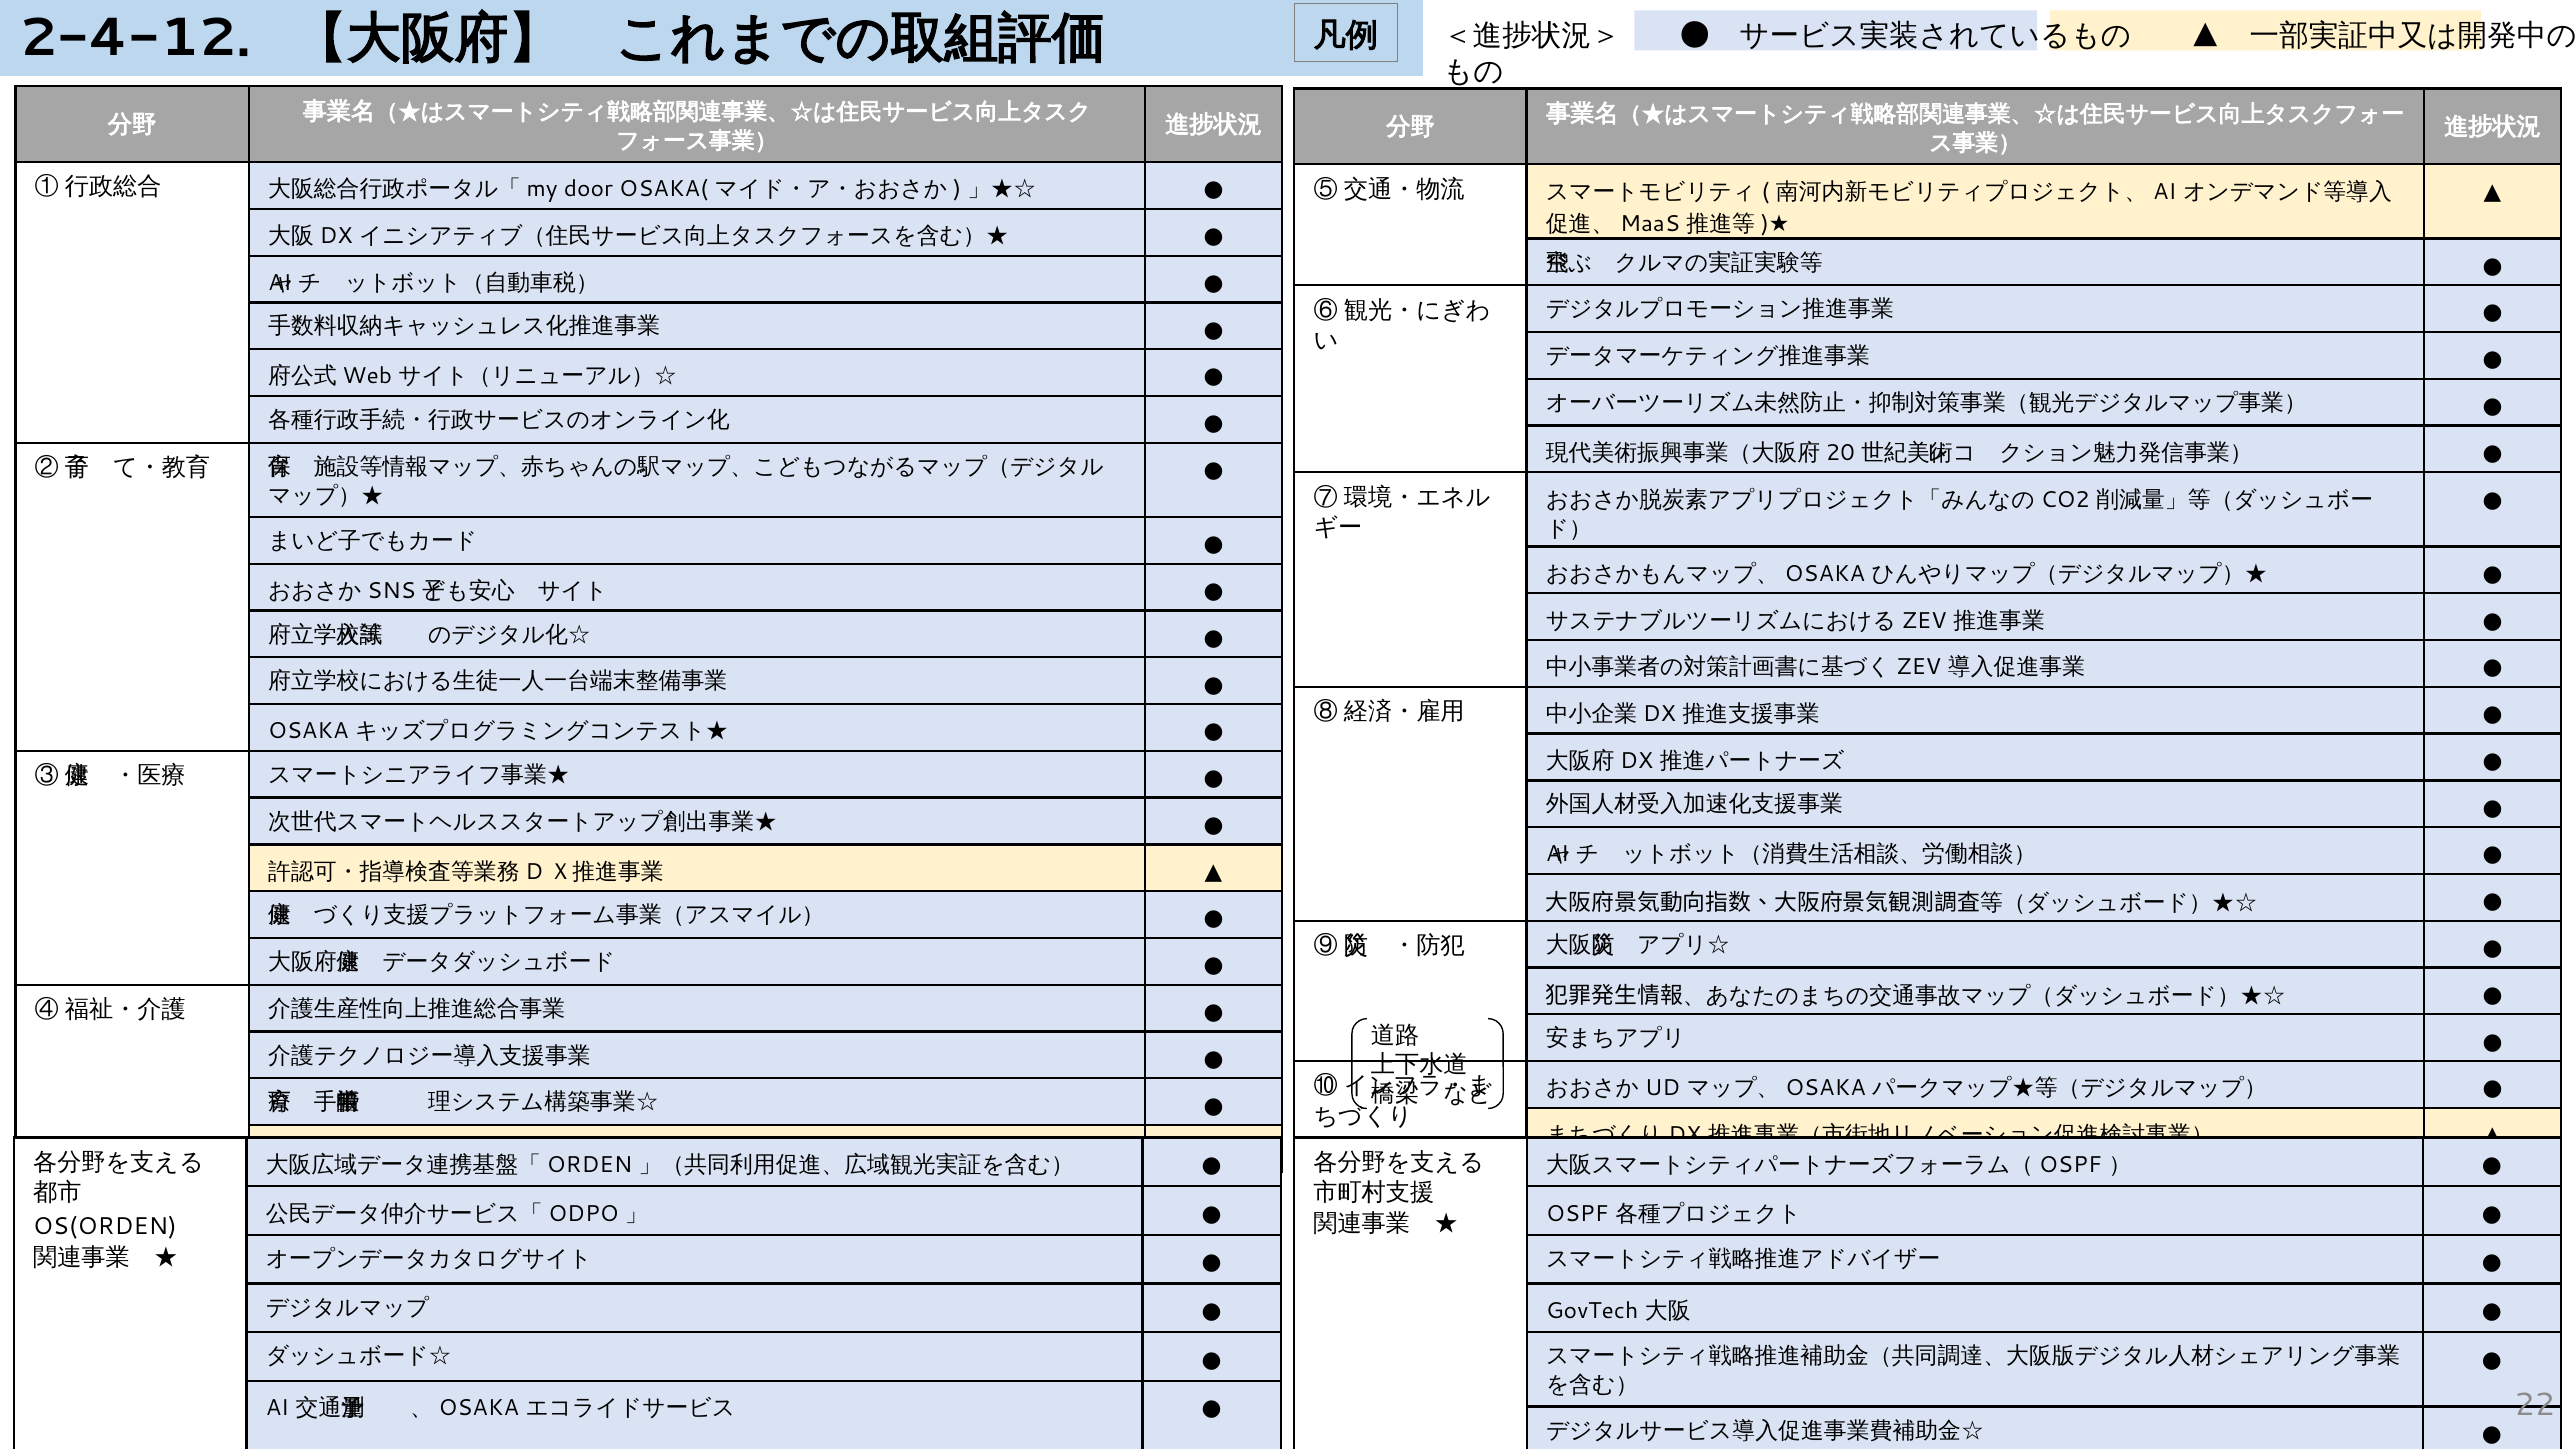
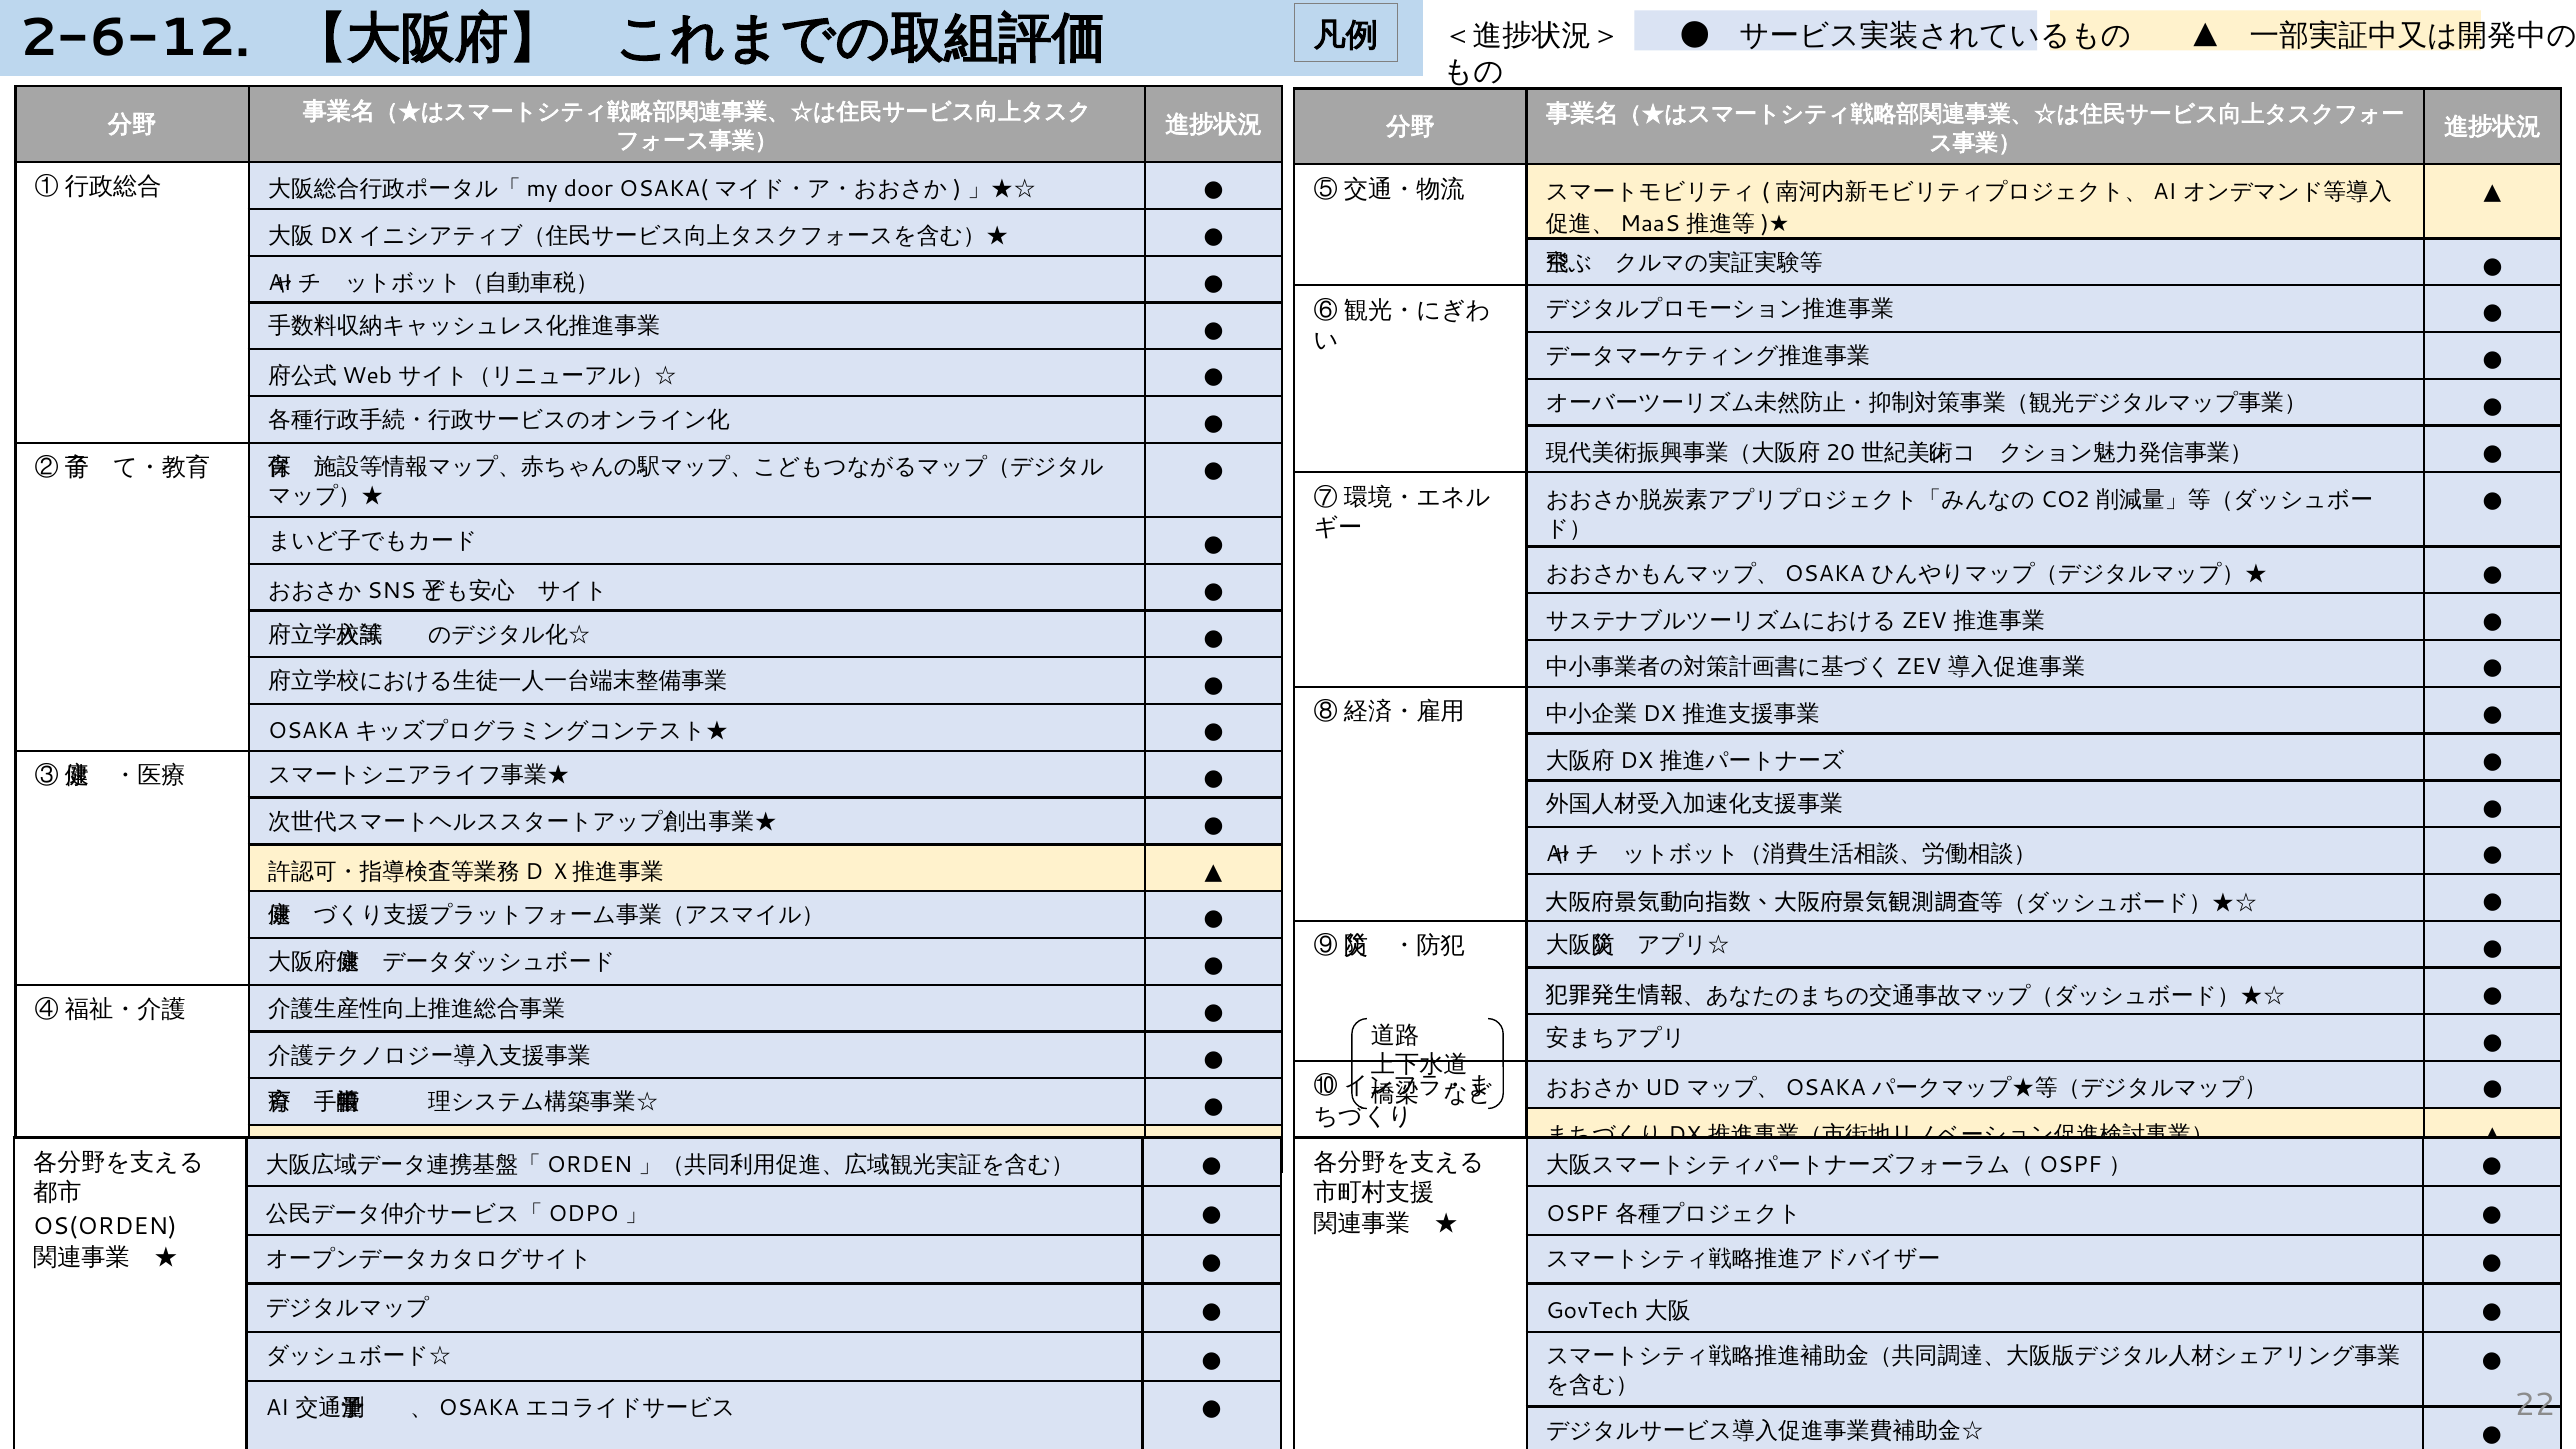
2-4-12: 2-4-12 -> 2-6-12
